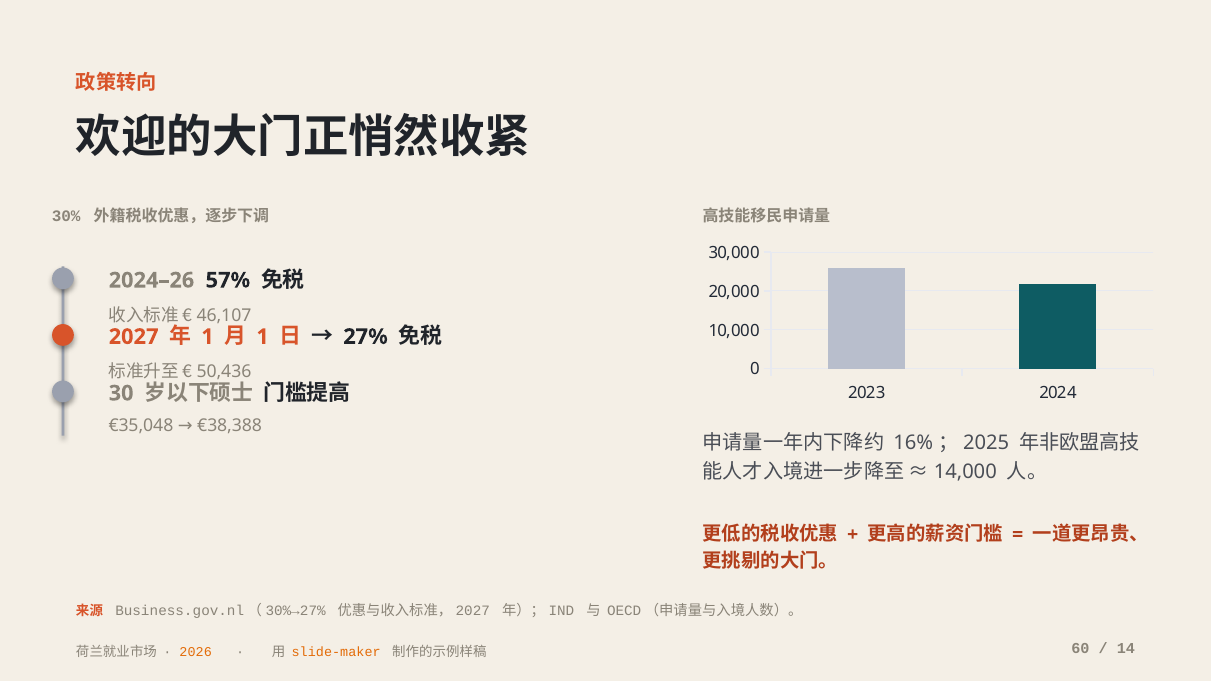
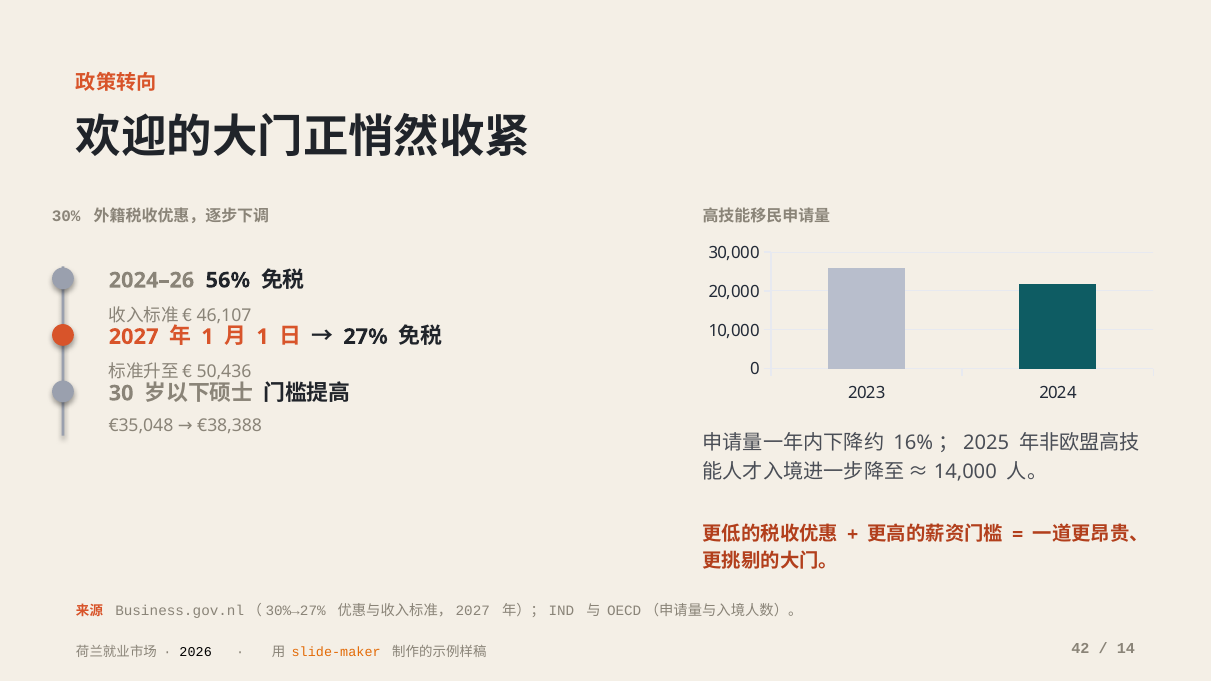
57%: 57% -> 56%
2026 colour: orange -> black
60: 60 -> 42
